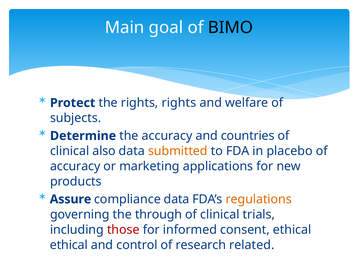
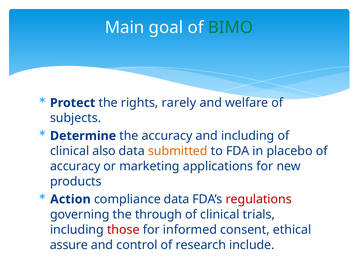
BIMO colour: black -> green
rights rights: rights -> rarely
and countries: countries -> including
Assure: Assure -> Action
regulations colour: orange -> red
ethical at (69, 244): ethical -> assure
related: related -> include
